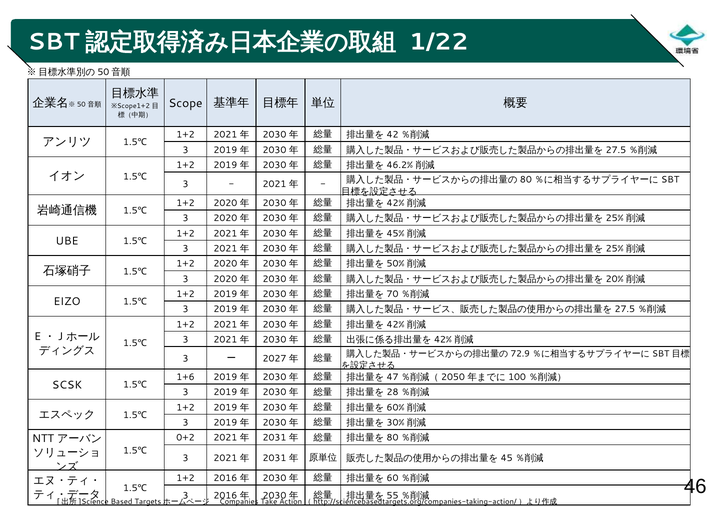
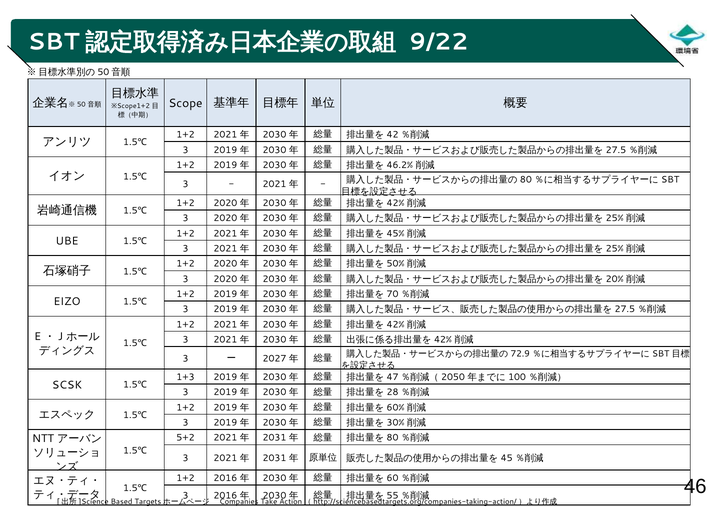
1/22: 1/22 -> 9/22
1+6: 1+6 -> 1+3
0+2: 0+2 -> 5+2
